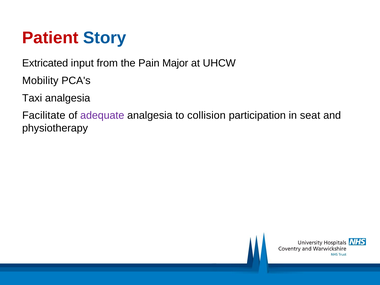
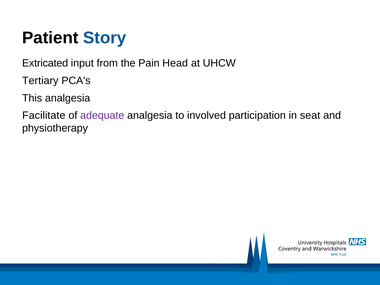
Patient colour: red -> black
Major: Major -> Head
Mobility: Mobility -> Tertiary
Taxi: Taxi -> This
collision: collision -> involved
